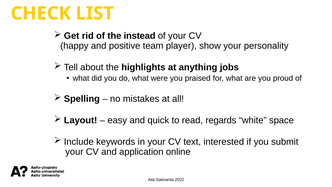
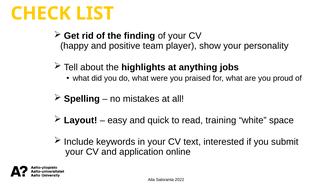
instead: instead -> finding
regards: regards -> training
